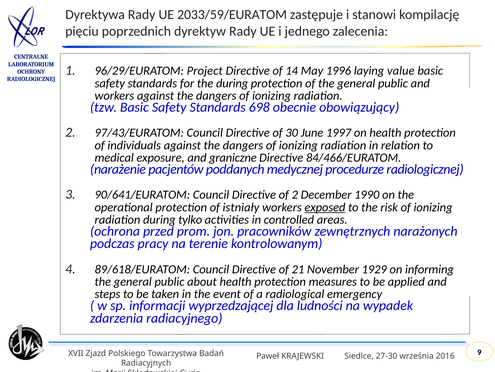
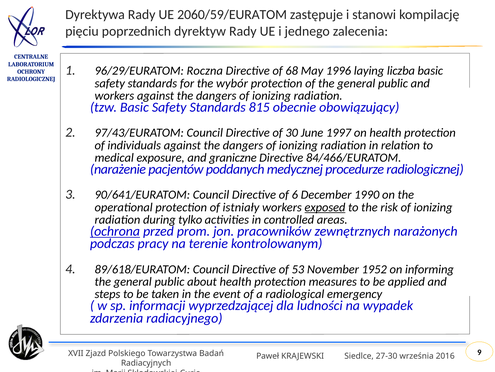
2033/59/EURATOM: 2033/59/EURATOM -> 2060/59/EURATOM
Project: Project -> Roczna
14: 14 -> 68
value: value -> liczba
the during: during -> wybór
698: 698 -> 815
of 2: 2 -> 6
ochrona underline: none -> present
21: 21 -> 53
1929: 1929 -> 1952
